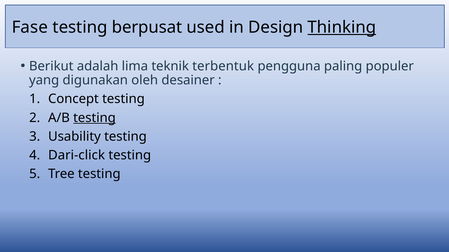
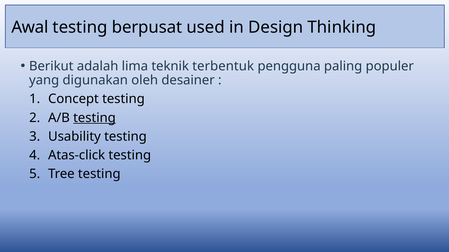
Fase: Fase -> Awal
Thinking underline: present -> none
Dari-click: Dari-click -> Atas-click
